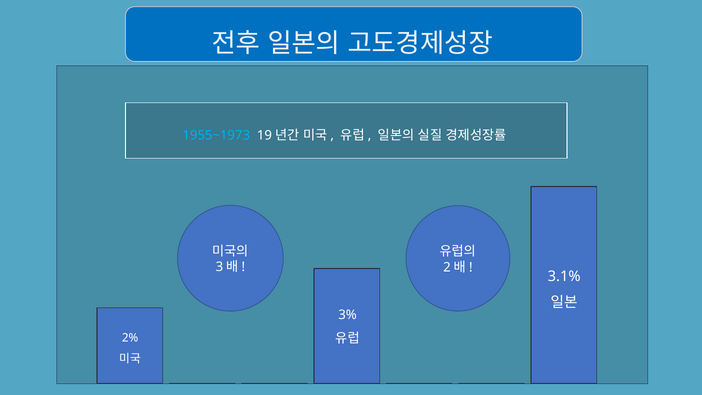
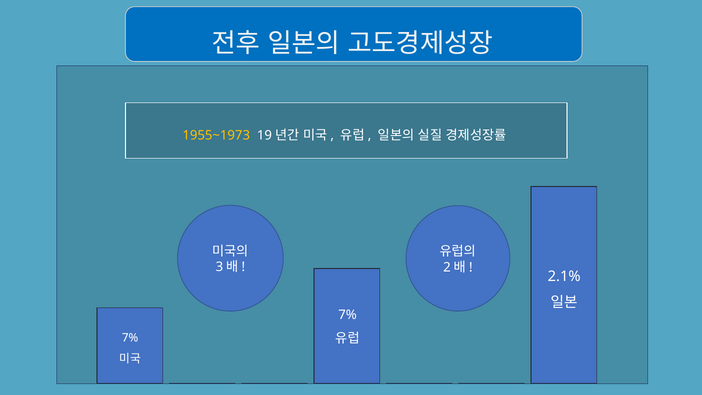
1955~1973 colour: light blue -> yellow
3.1%: 3.1% -> 2.1%
3% at (348, 315): 3% -> 7%
2% at (130, 338): 2% -> 7%
